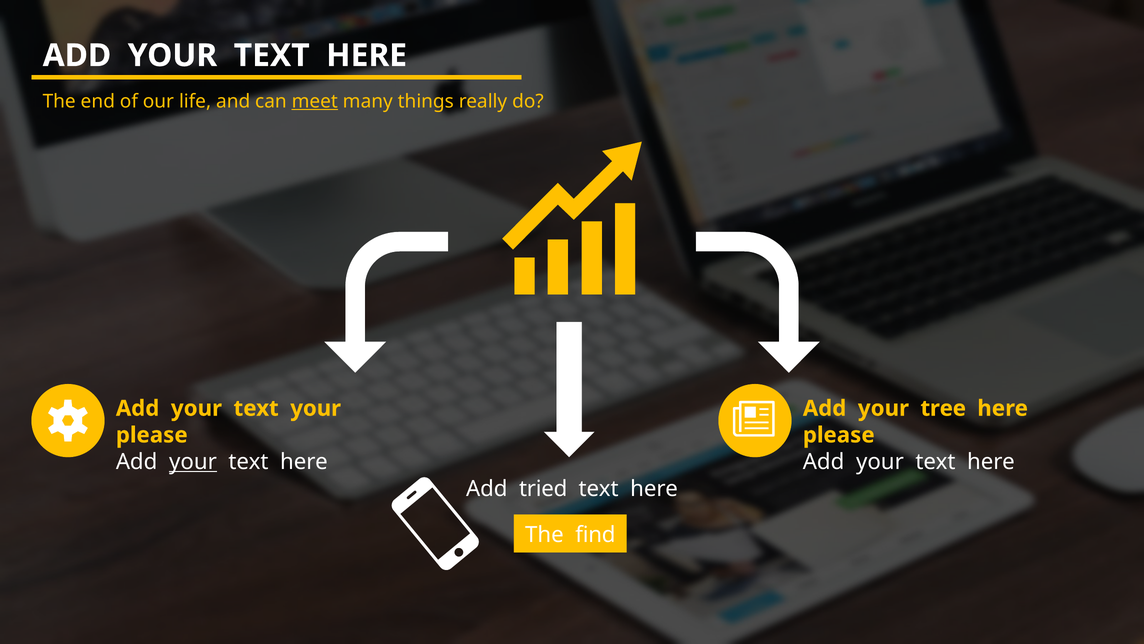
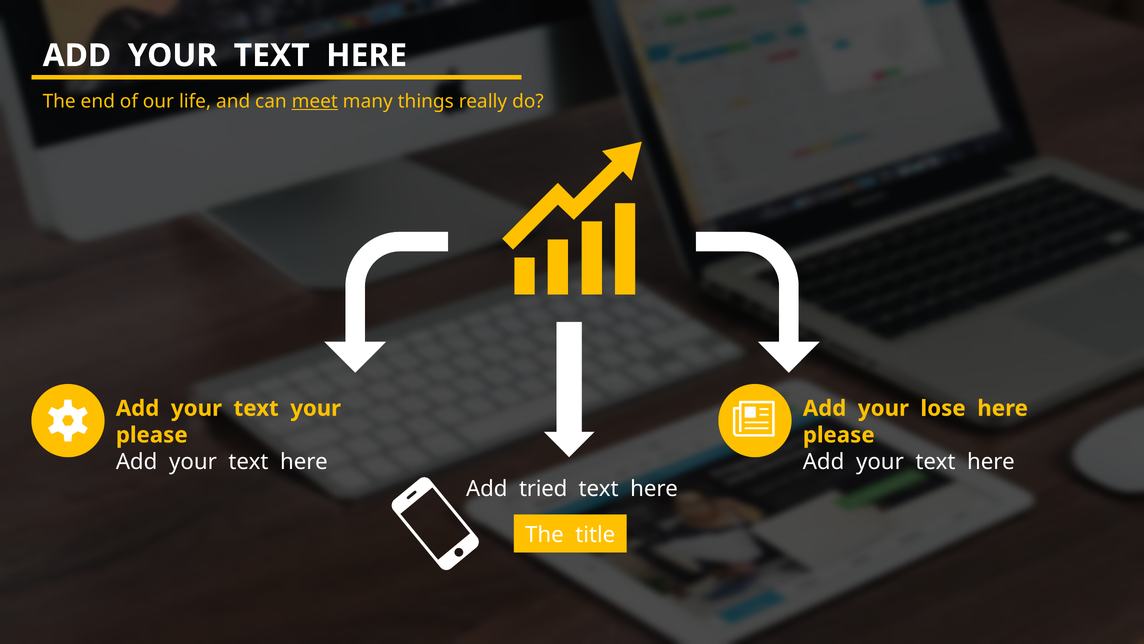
tree: tree -> lose
your at (193, 462) underline: present -> none
find: find -> title
